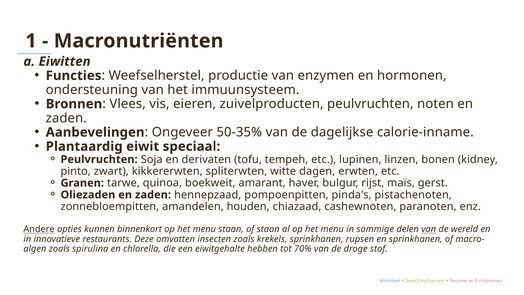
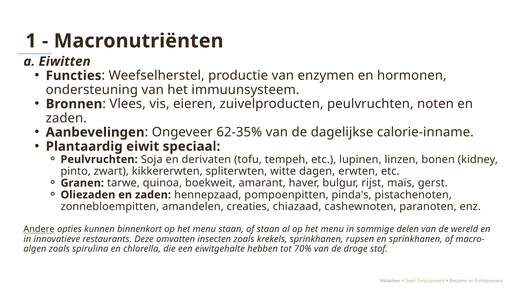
50-35%: 50-35% -> 62-35%
houden: houden -> creaties
van at (429, 229) underline: present -> none
